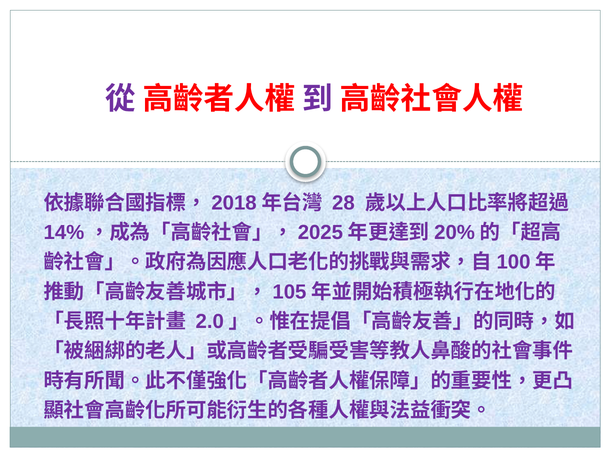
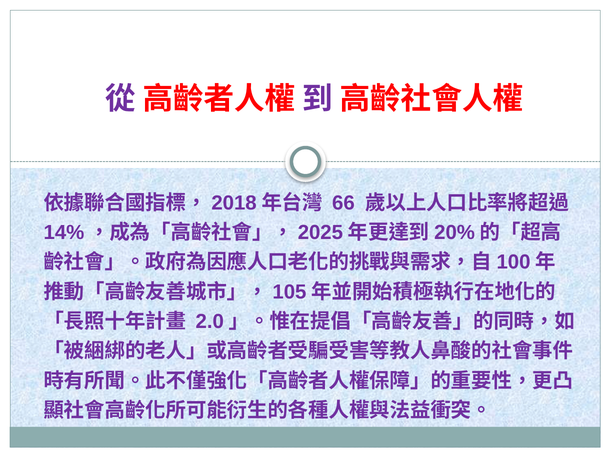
28: 28 -> 66
